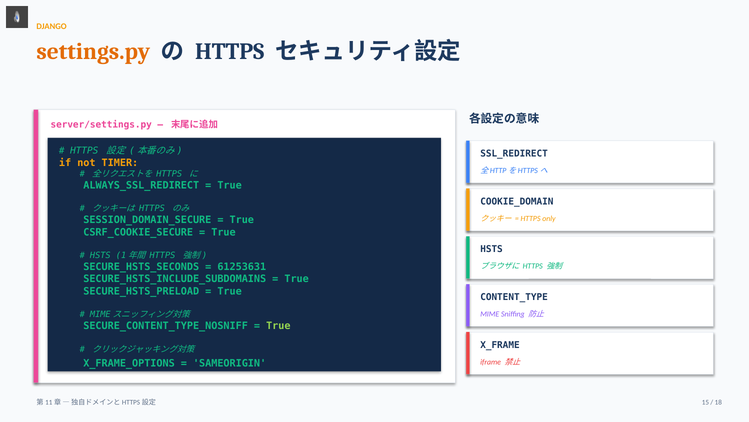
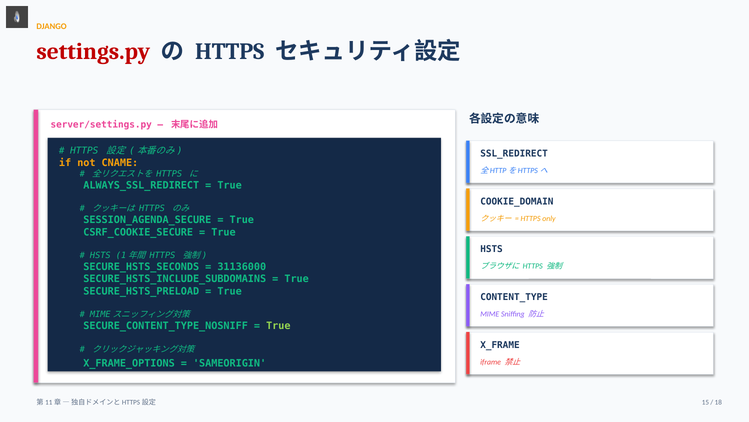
settings.py colour: orange -> red
TIMER: TIMER -> CNAME
SESSION_DOMAIN_SECURE: SESSION_DOMAIN_SECURE -> SESSION_AGENDA_SECURE
61253631: 61253631 -> 31136000
